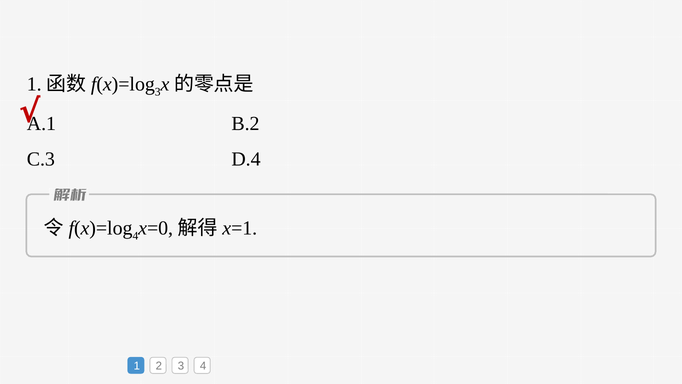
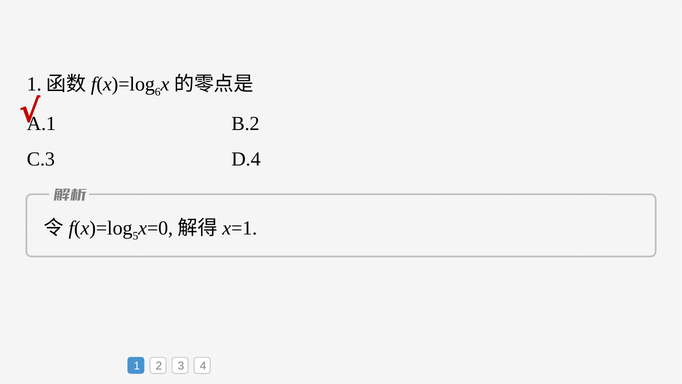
3 at (158, 92): 3 -> 6
4 at (135, 236): 4 -> 5
